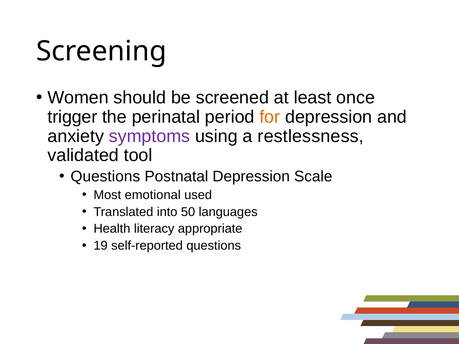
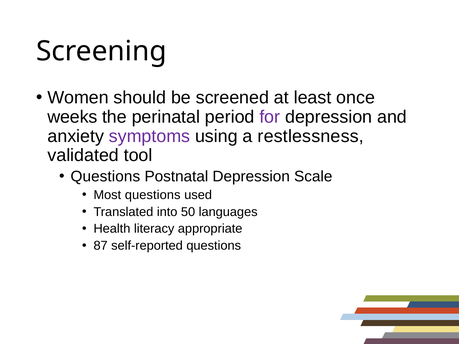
trigger: trigger -> weeks
for colour: orange -> purple
Most emotional: emotional -> questions
19: 19 -> 87
